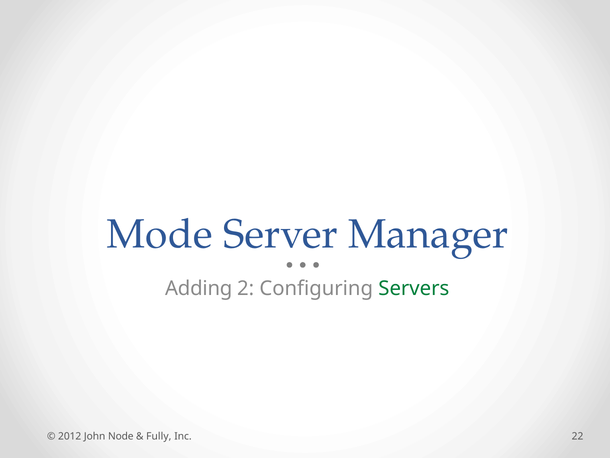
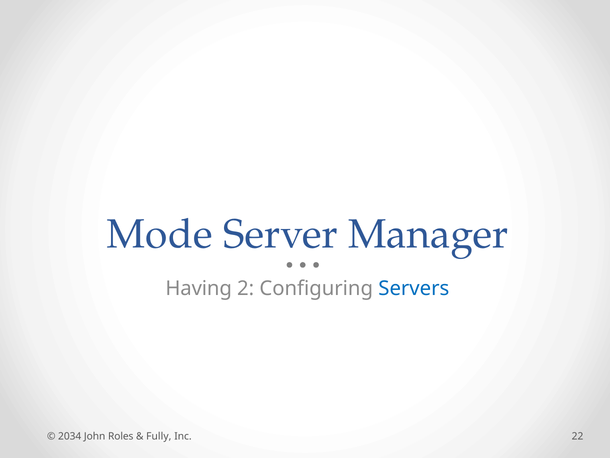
Adding: Adding -> Having
Servers colour: green -> blue
2012: 2012 -> 2034
Node: Node -> Roles
